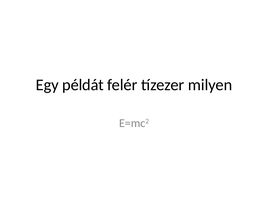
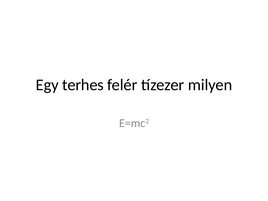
példát: példát -> terhes
